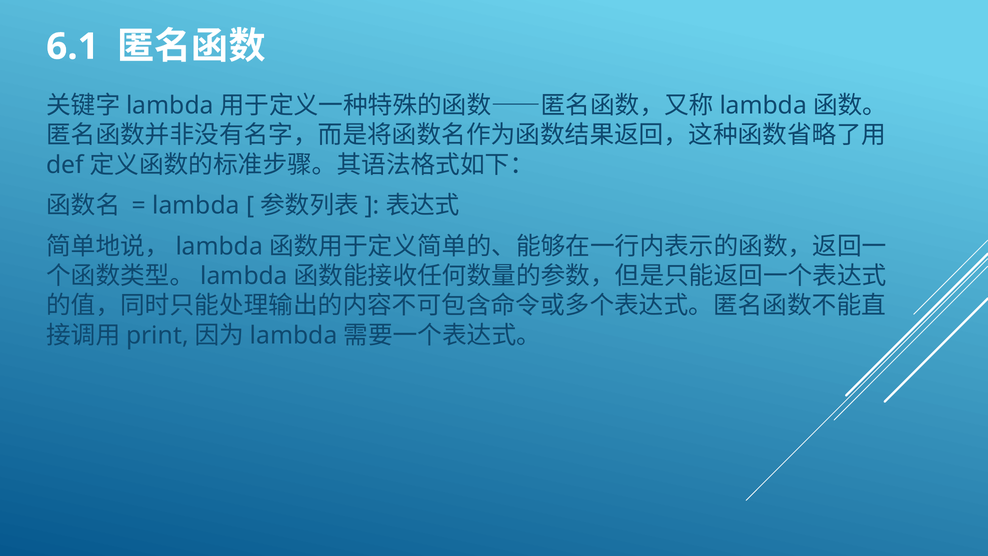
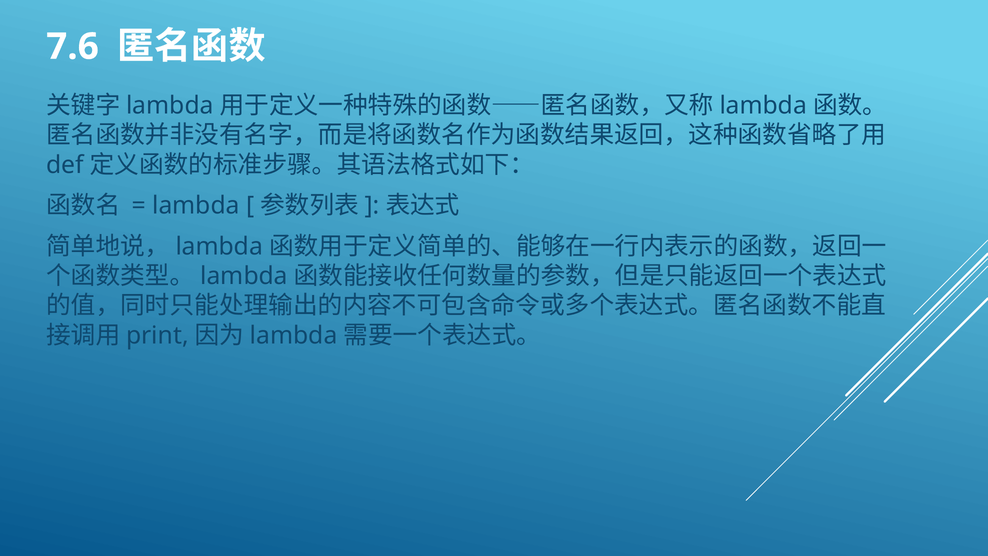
6.1: 6.1 -> 7.6
